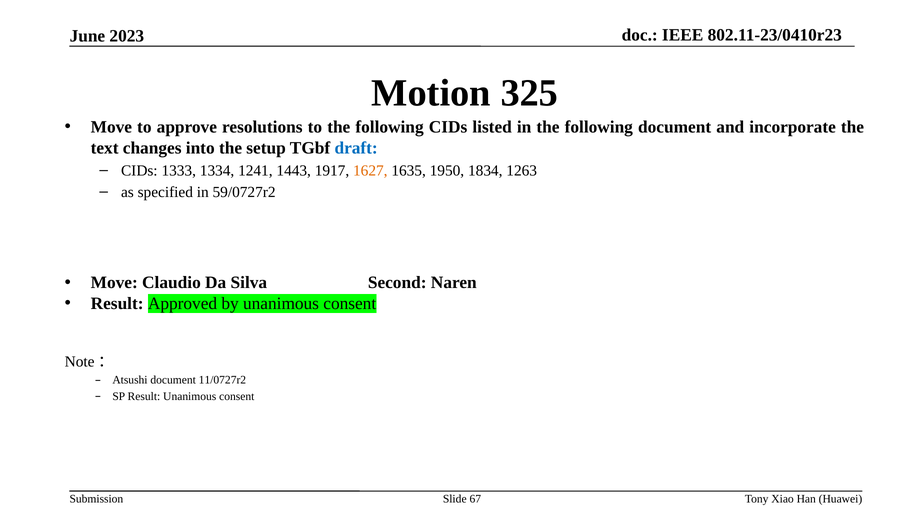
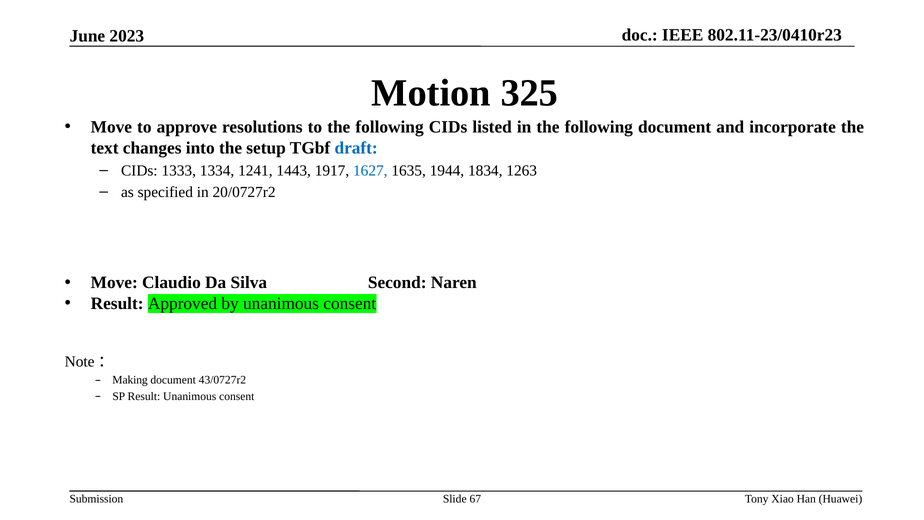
1627 colour: orange -> blue
1950: 1950 -> 1944
59/0727r2: 59/0727r2 -> 20/0727r2
Atsushi: Atsushi -> Making
11/0727r2: 11/0727r2 -> 43/0727r2
